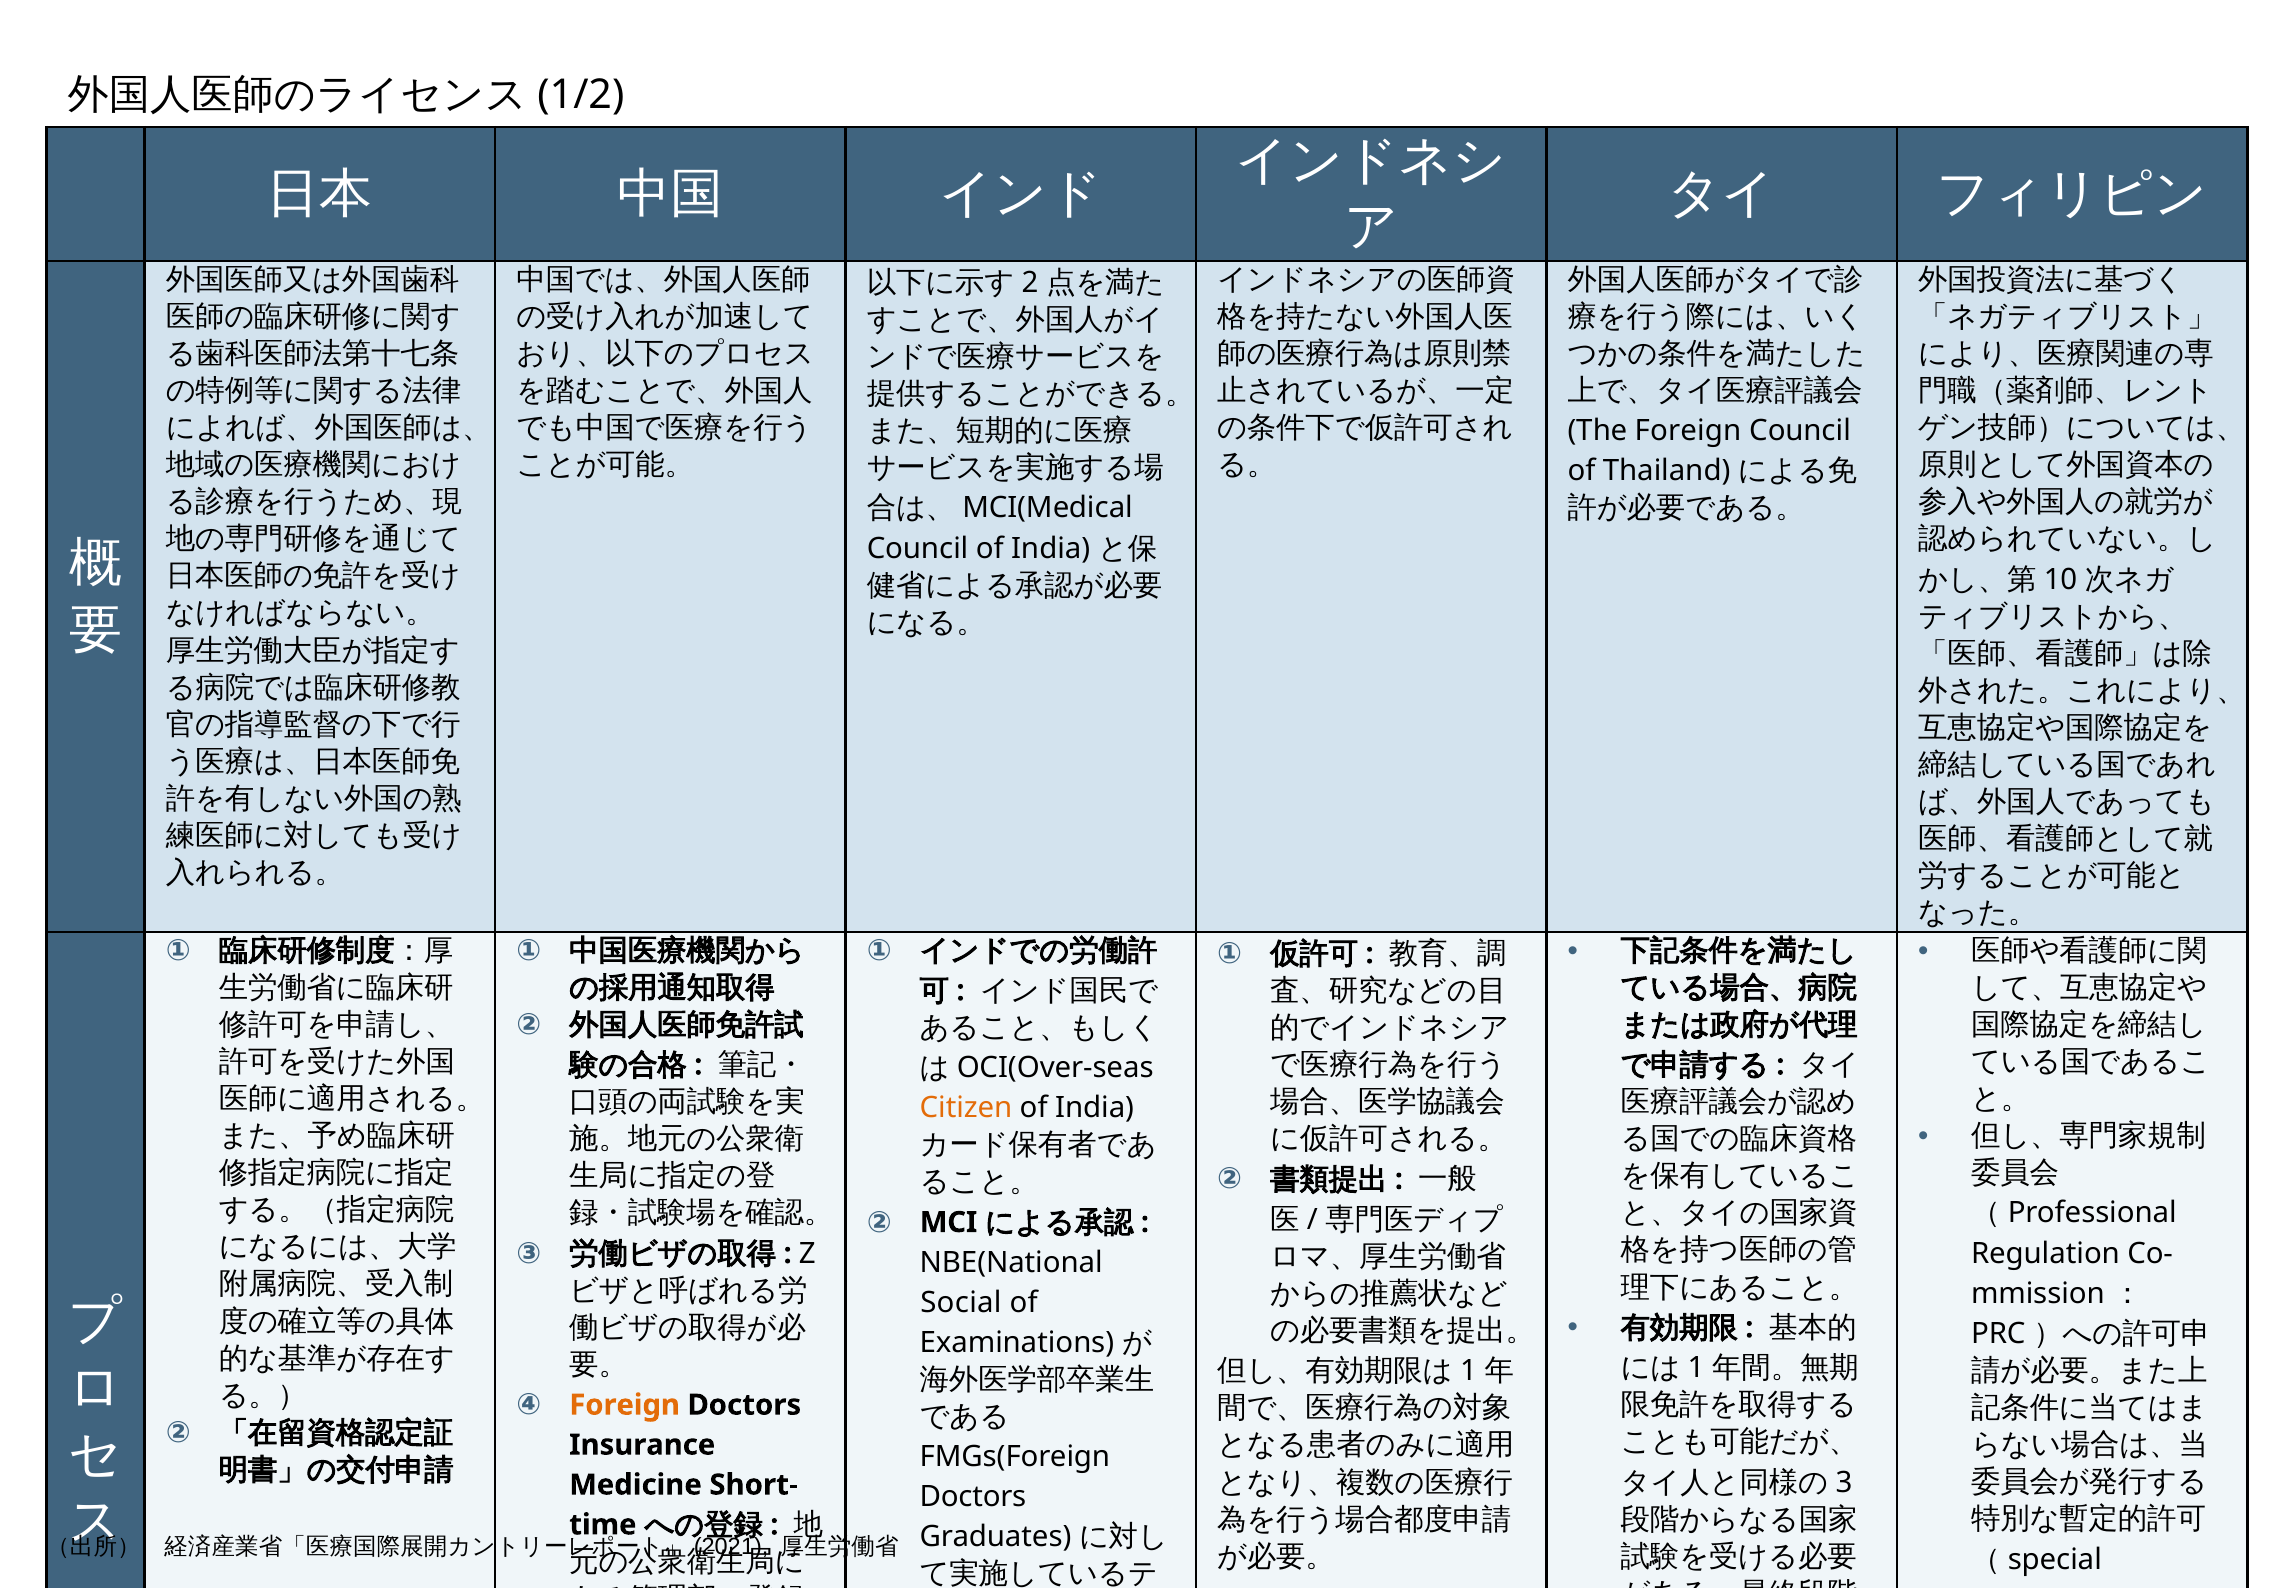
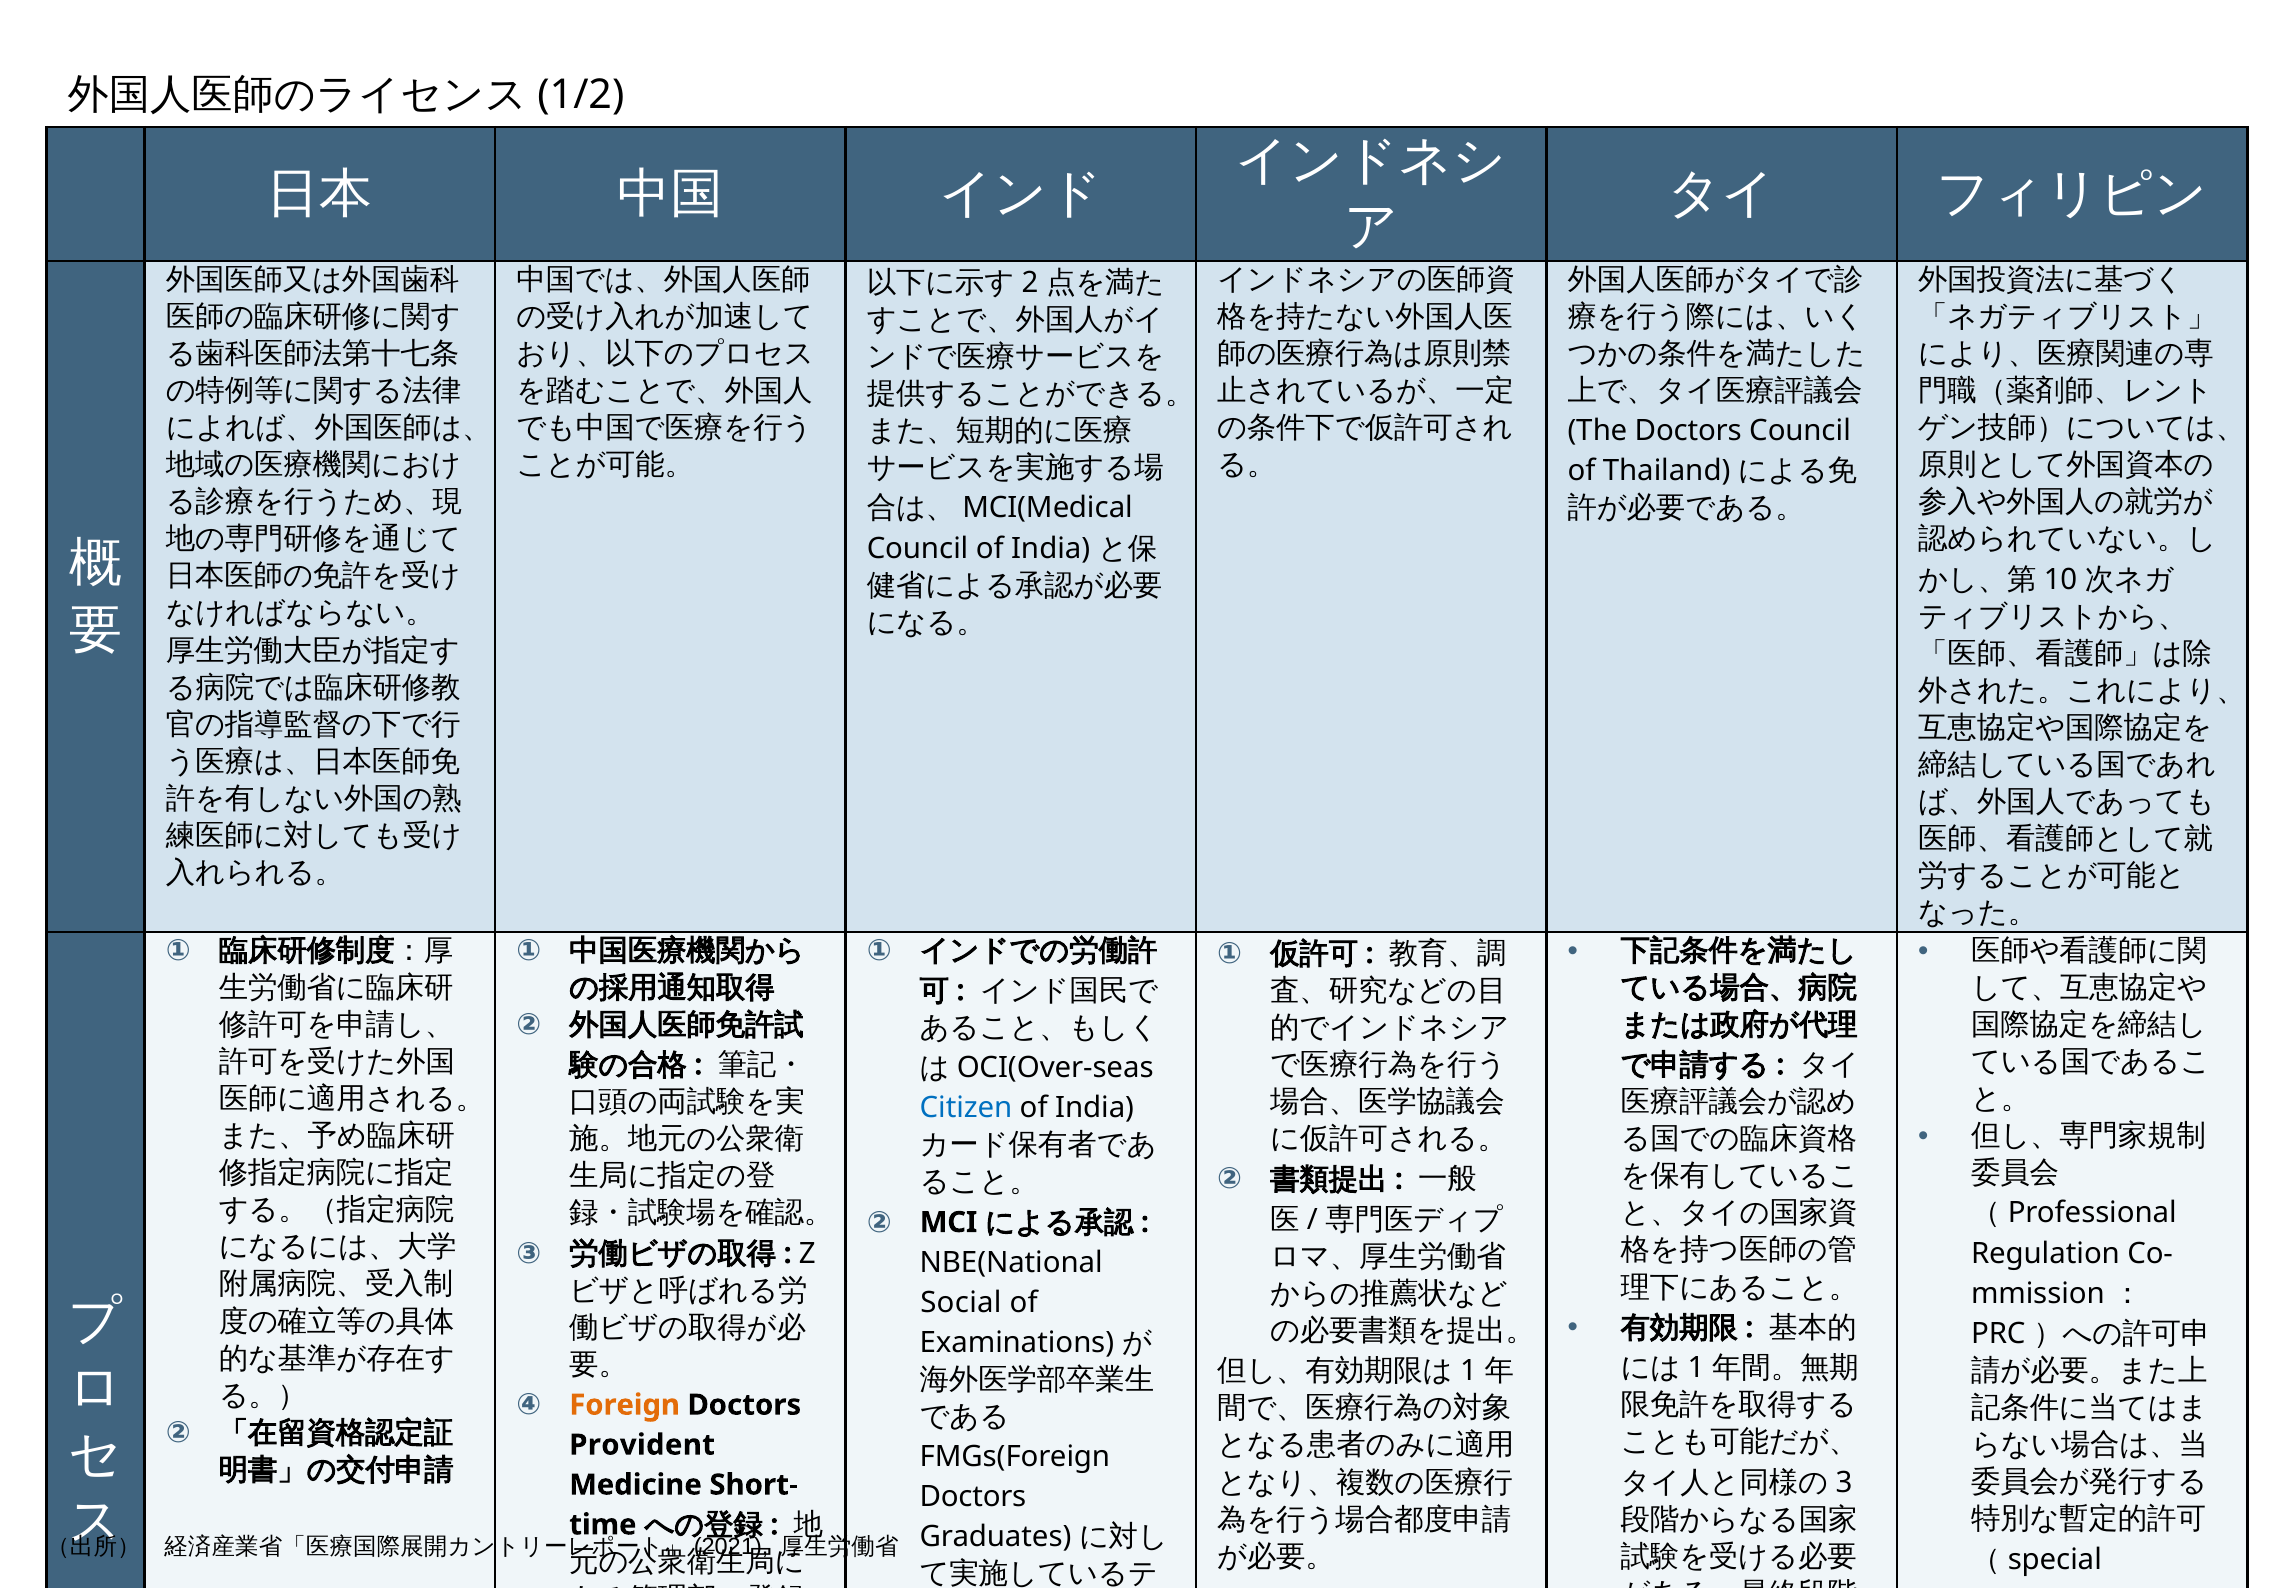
Foreign at (1688, 431): Foreign -> Doctors
Citizen colour: orange -> blue
Insurance: Insurance -> Provident
